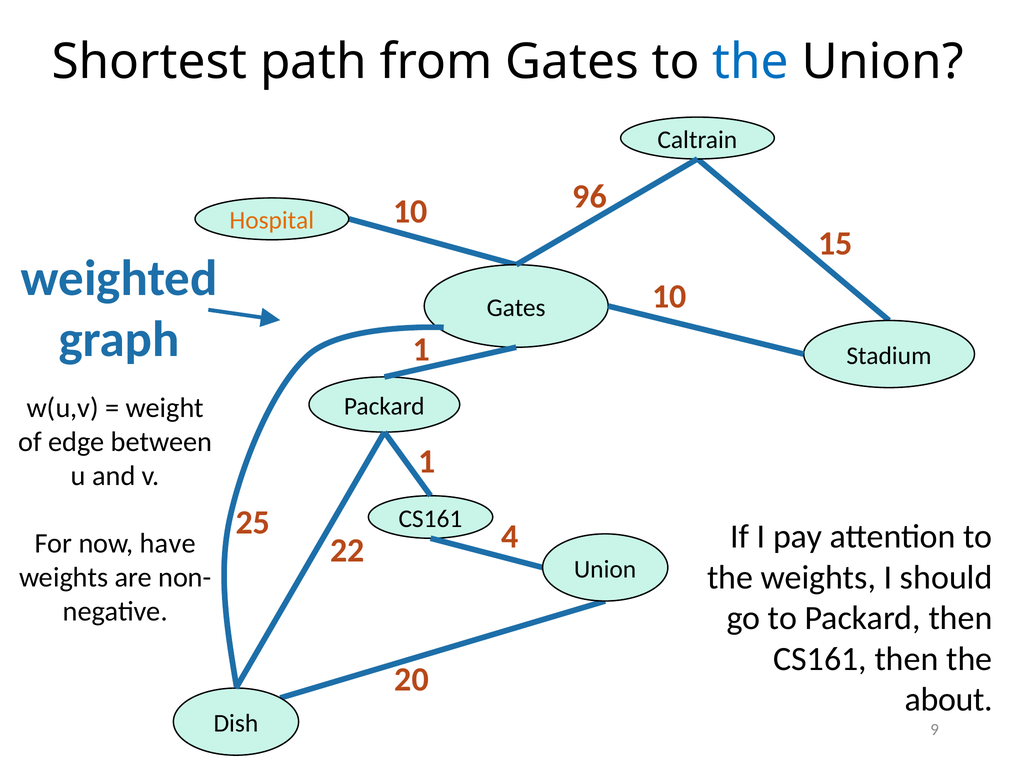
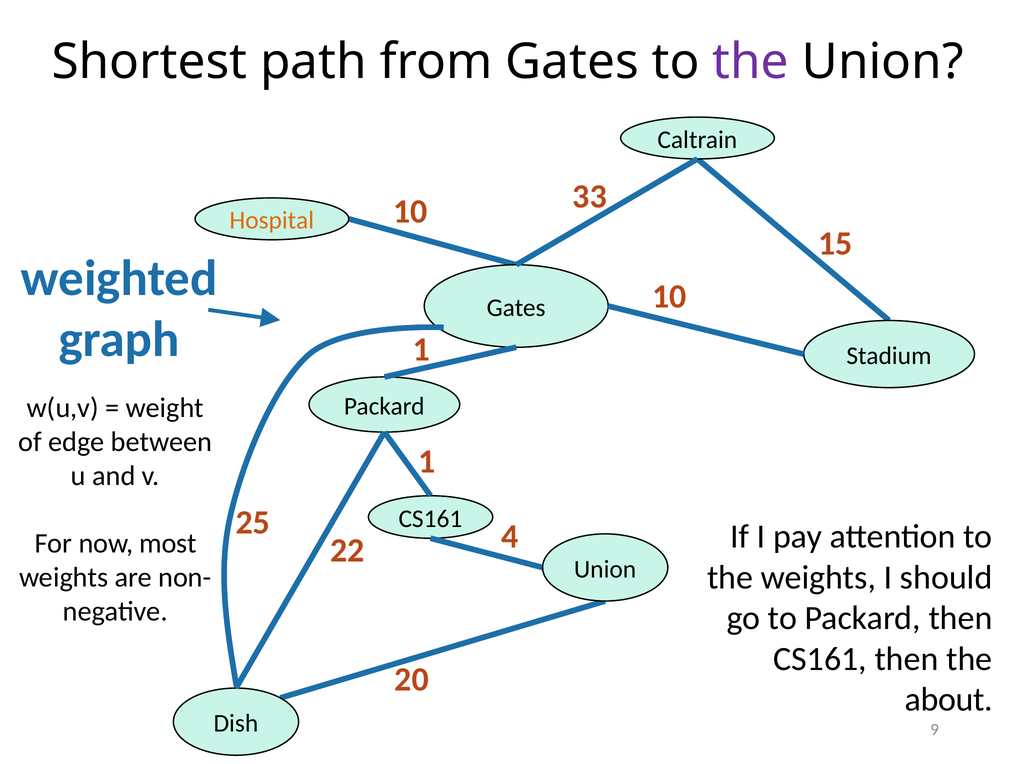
the at (751, 62) colour: blue -> purple
96: 96 -> 33
have: have -> most
